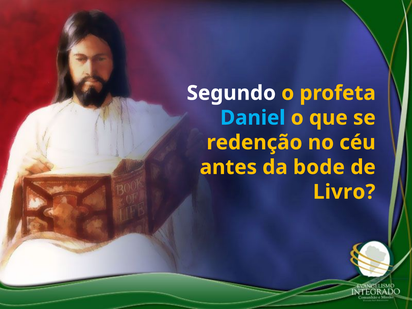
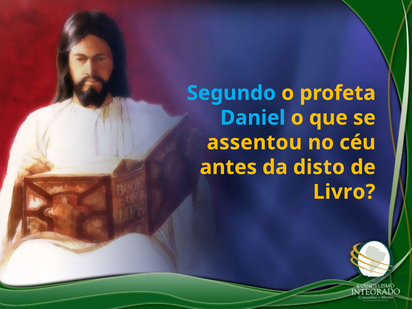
Segundo colour: white -> light blue
redenção: redenção -> assentou
bode: bode -> disto
